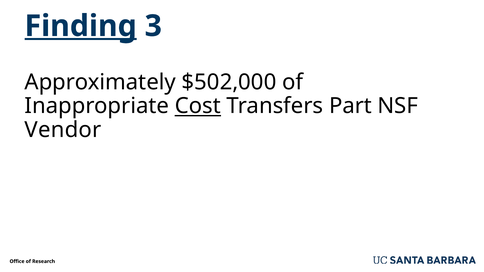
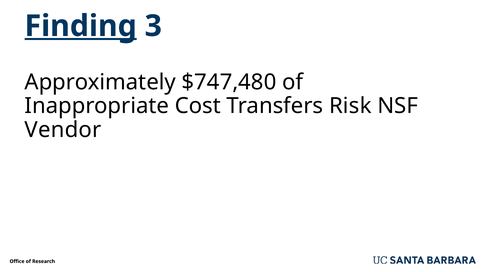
$502,000: $502,000 -> $747,480
Cost underline: present -> none
Part: Part -> Risk
